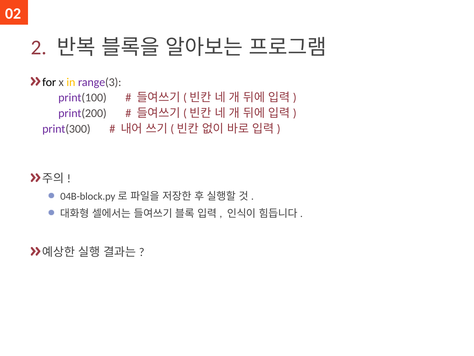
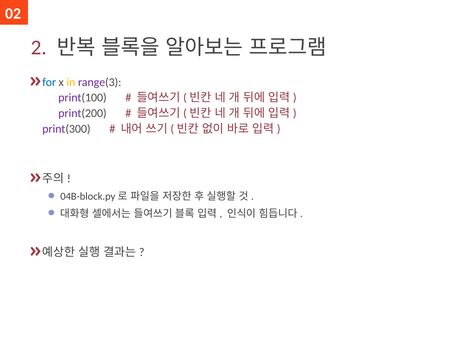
for colour: black -> blue
